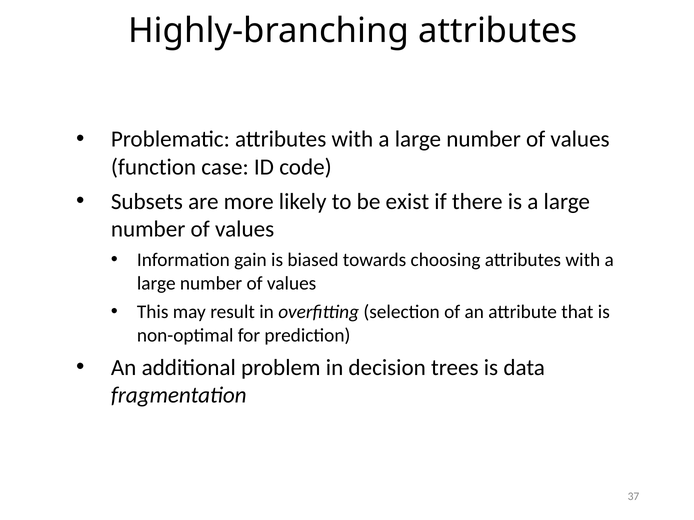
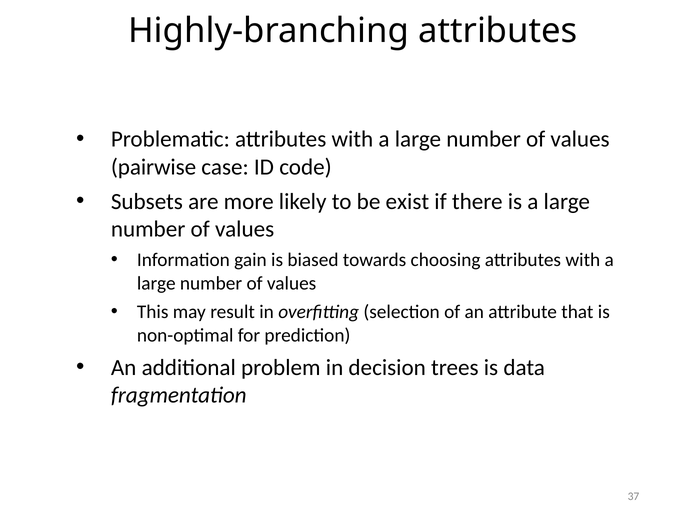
function: function -> pairwise
